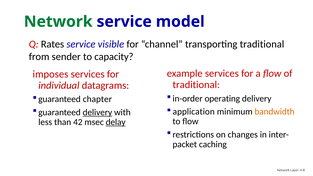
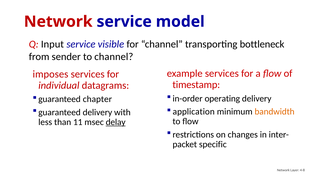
Network at (58, 22) colour: green -> red
Rates: Rates -> Input
transporting traditional: traditional -> bottleneck
to capacity: capacity -> channel
traditional at (196, 85): traditional -> timestamp
delivery at (97, 112) underline: present -> none
42: 42 -> 11
caching: caching -> specific
